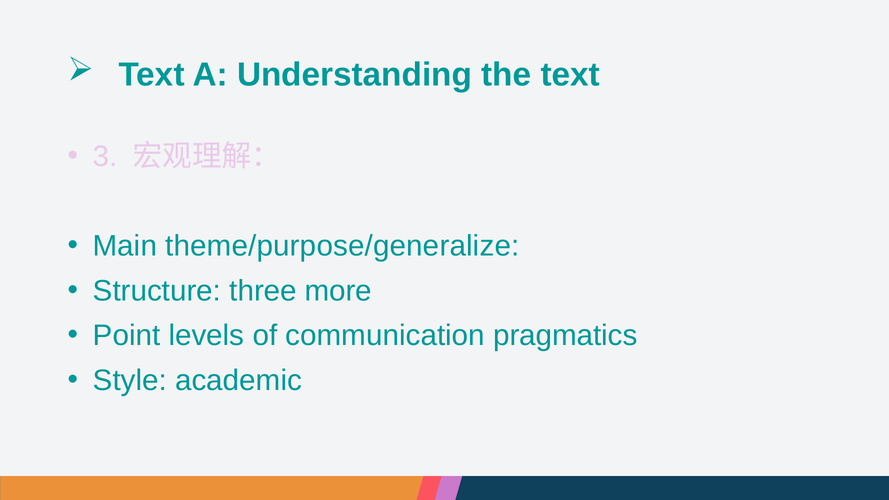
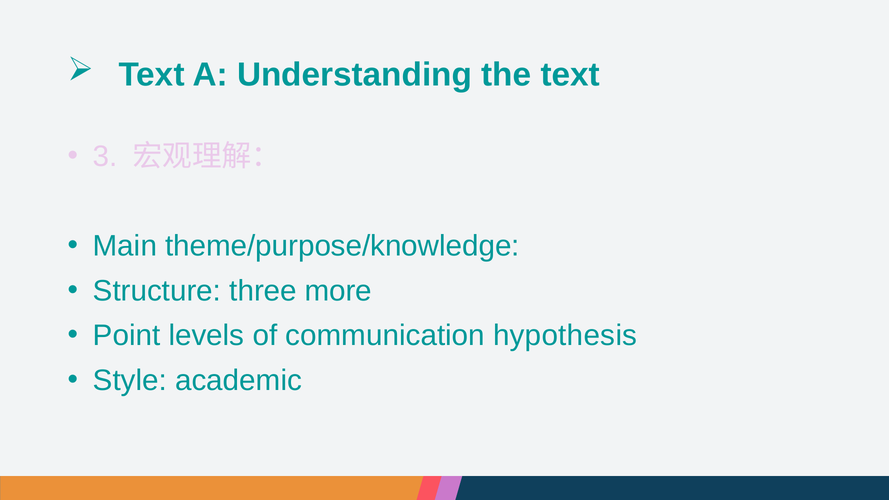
theme/purpose/generalize: theme/purpose/generalize -> theme/purpose/knowledge
pragmatics: pragmatics -> hypothesis
